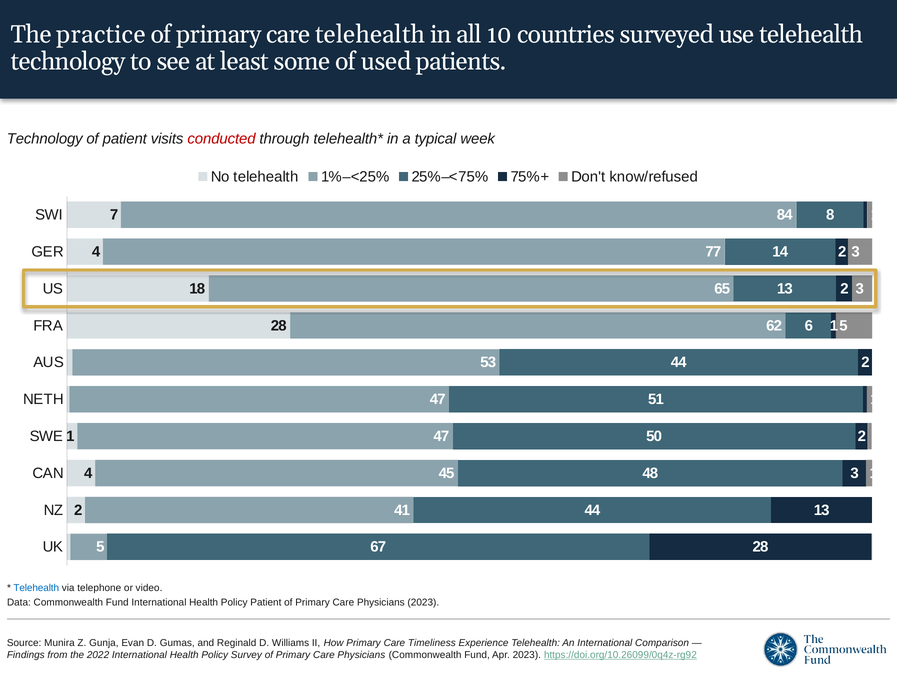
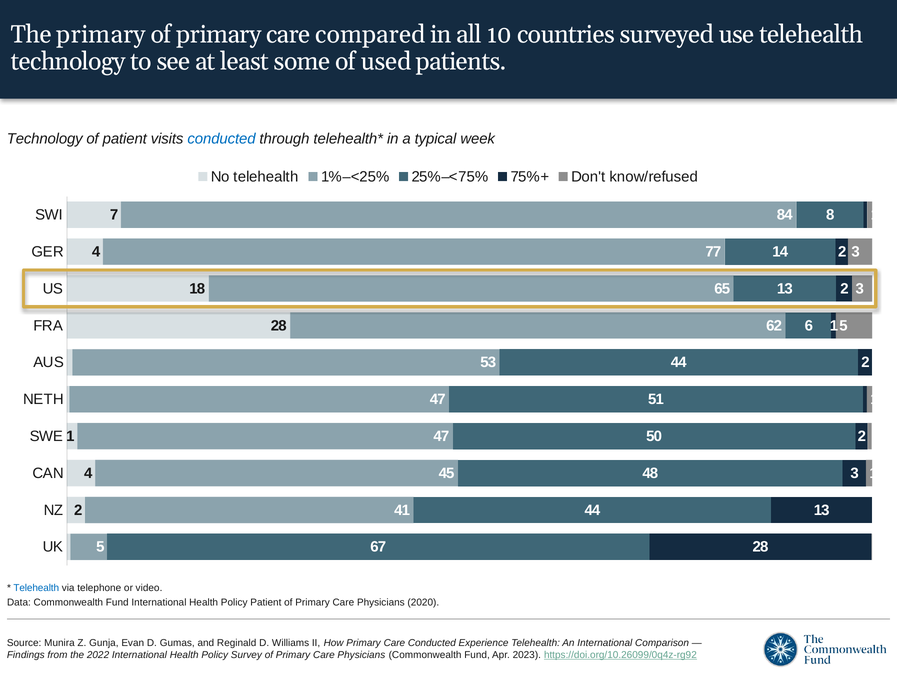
The practice: practice -> primary
care telehealth: telehealth -> compared
conducted at (222, 139) colour: red -> blue
Physicians 2023: 2023 -> 2020
Care Timeliness: Timeliness -> Conducted
